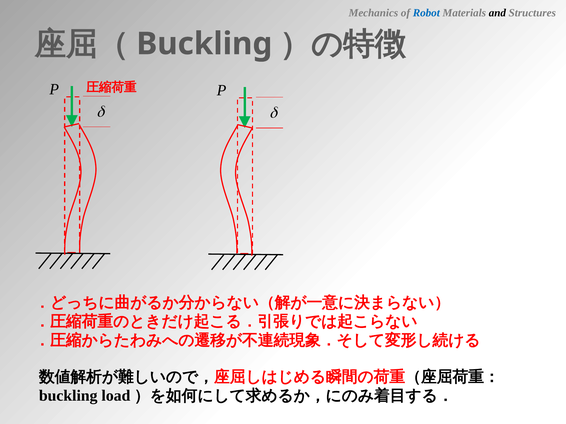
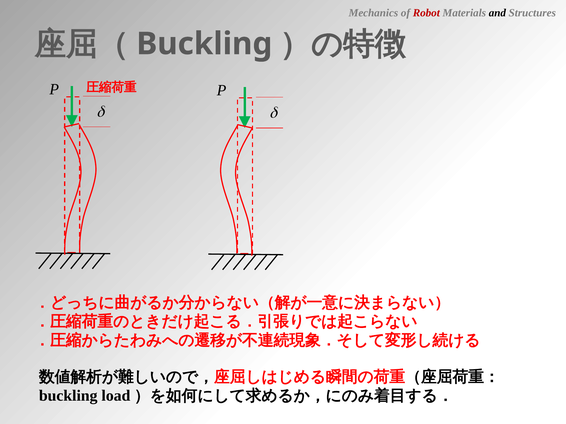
Robot colour: blue -> red
